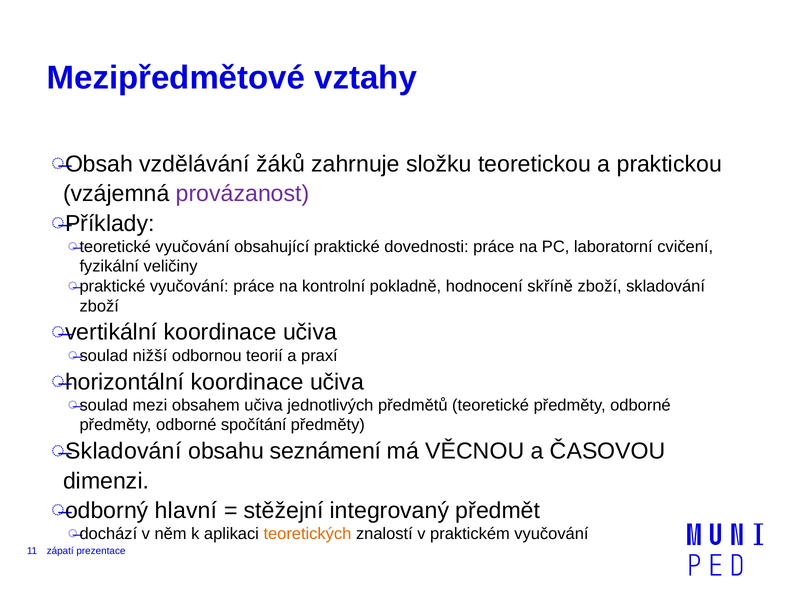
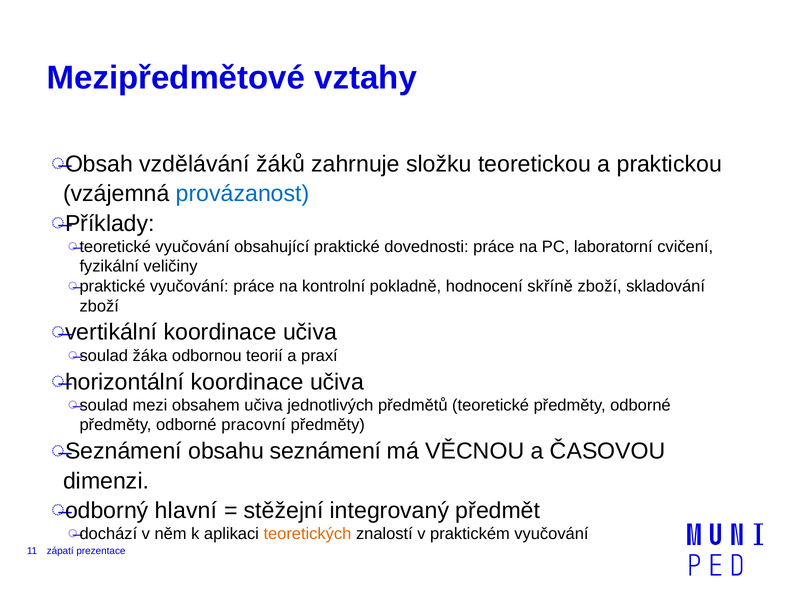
provázanost colour: purple -> blue
nižší: nižší -> žáka
spočítání: spočítání -> pracovní
Skladování at (123, 451): Skladování -> Seznámení
